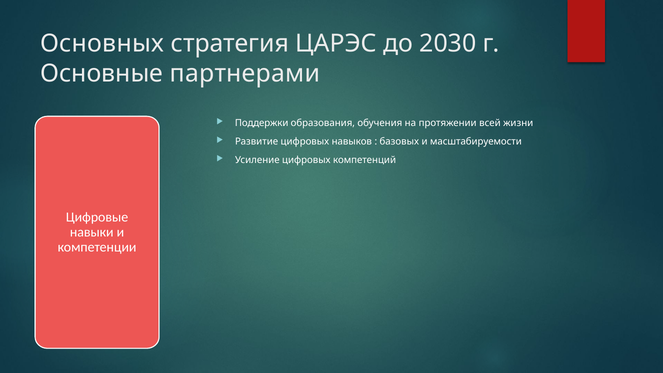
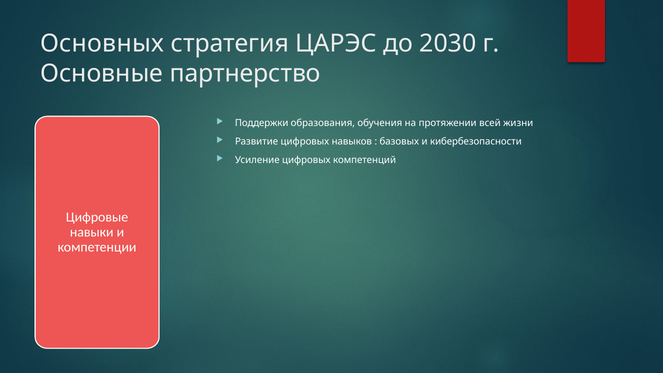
партнерами: партнерами -> партнерство
масштабируемости: масштабируемости -> кибербезопасности
